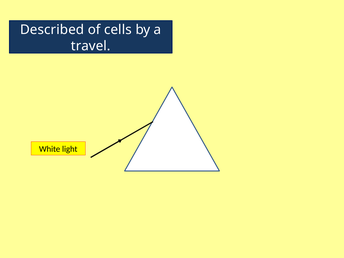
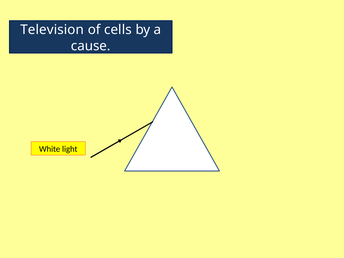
Described: Described -> Television
travel: travel -> cause
